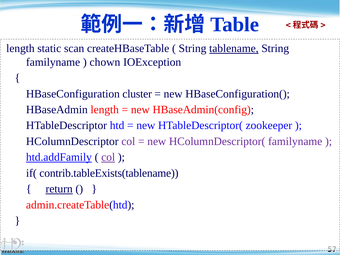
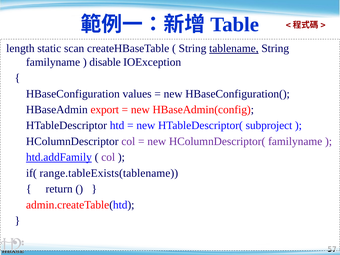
chown: chown -> disable
cluster: cluster -> values
HBaseAdmin length: length -> export
zookeeper: zookeeper -> subproject
col at (108, 157) underline: present -> none
contrib.tableExists(tablename: contrib.tableExists(tablename -> range.tableExists(tablename
return underline: present -> none
